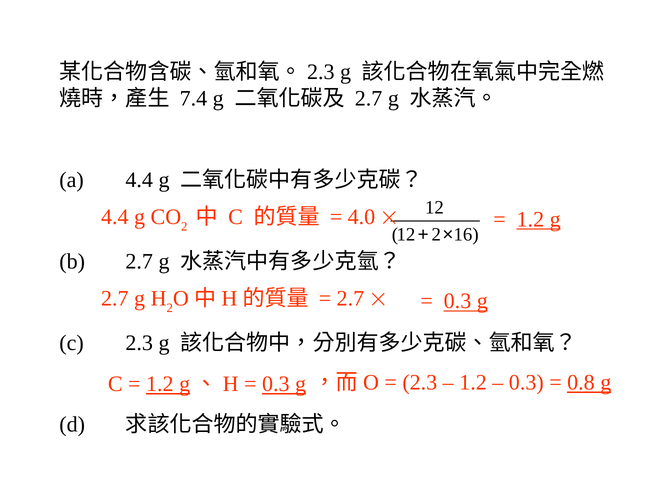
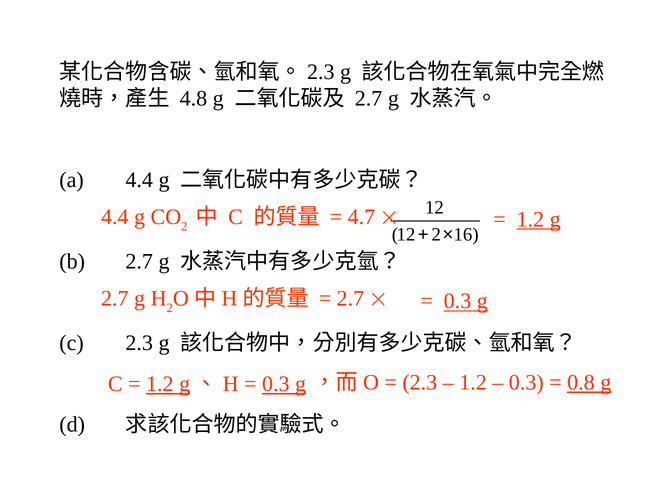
7.4: 7.4 -> 4.8
4.0: 4.0 -> 4.7
